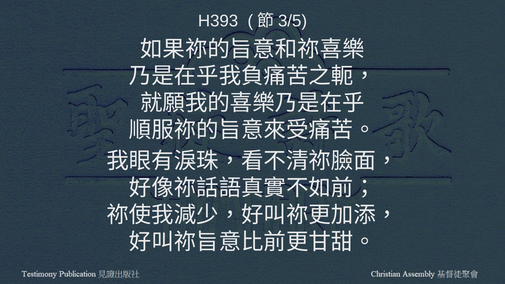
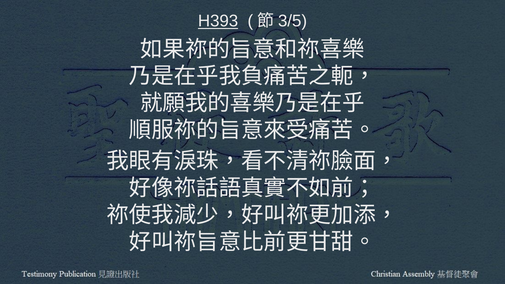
H393 underline: none -> present
